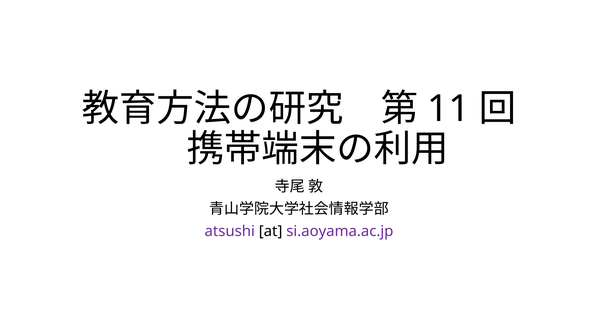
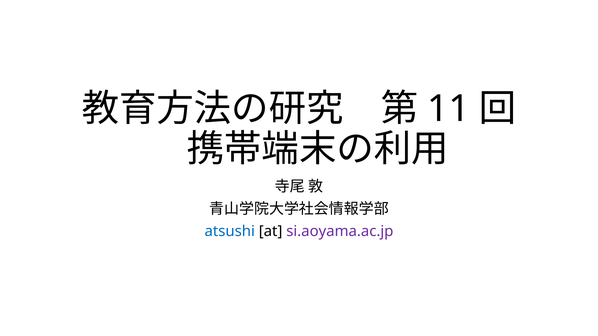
atsushi colour: purple -> blue
